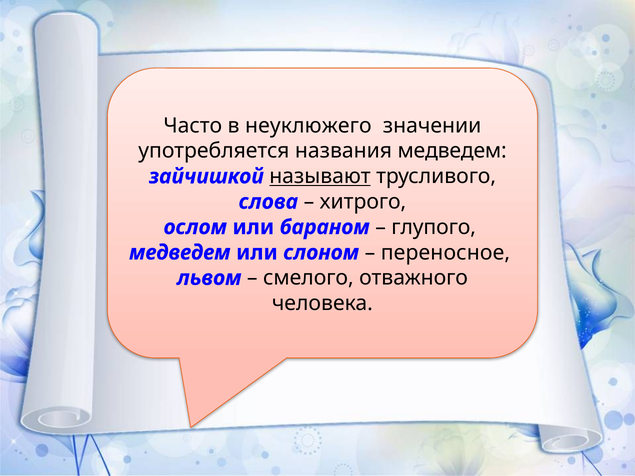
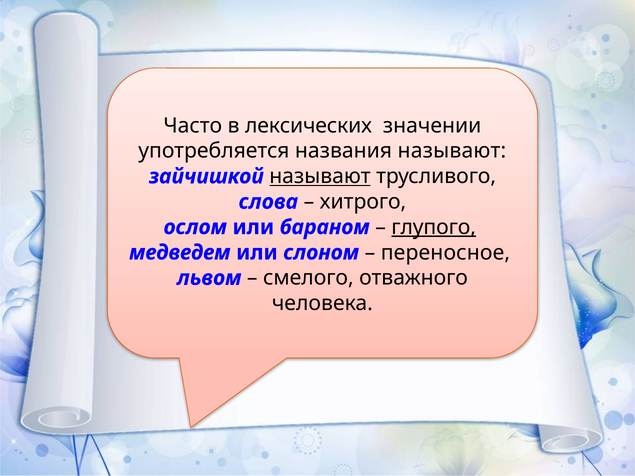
неуклюжего: неуклюжего -> лексических
названия медведем: медведем -> называют
глупого underline: none -> present
